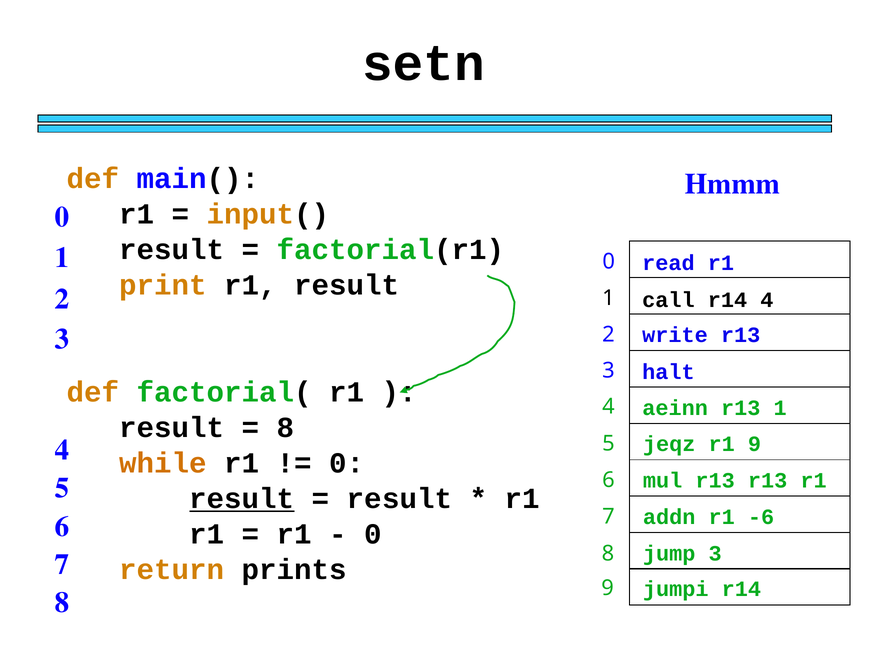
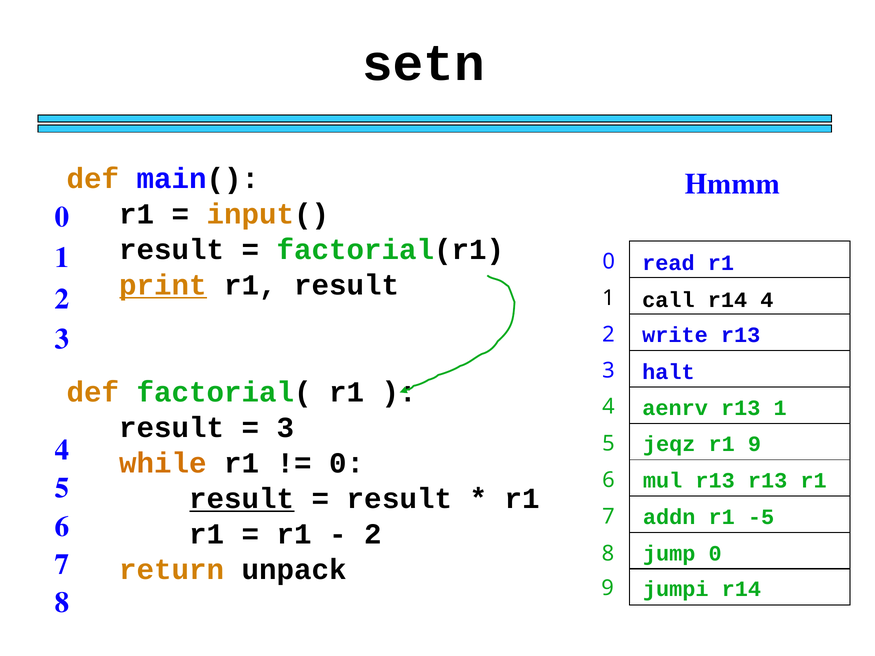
print underline: none -> present
aeinn: aeinn -> aenrv
8 at (286, 428): 8 -> 3
-6: -6 -> -5
0 at (373, 534): 0 -> 2
jump 3: 3 -> 0
prints: prints -> unpack
